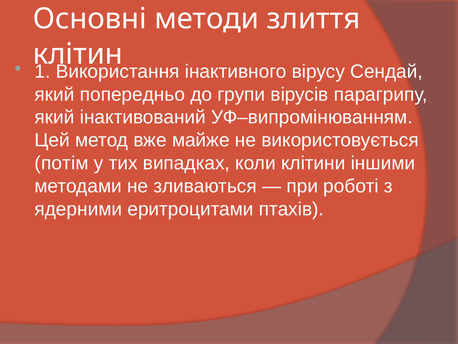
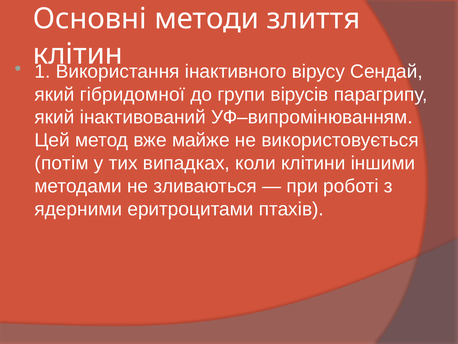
попередньо: попередньо -> гібридомної
